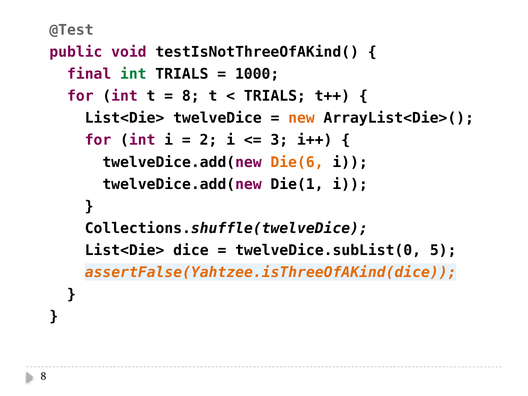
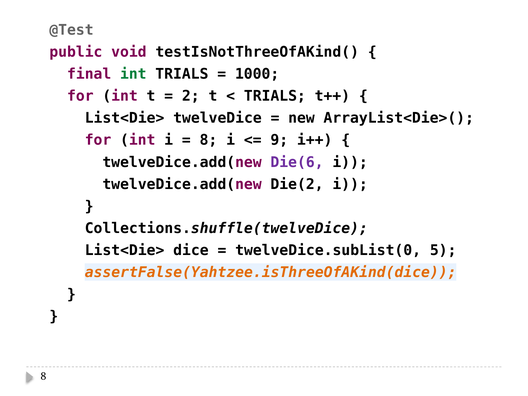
8 at (191, 96): 8 -> 2
new colour: orange -> black
2 at (208, 140): 2 -> 8
3: 3 -> 9
Die(6 colour: orange -> purple
Die(1: Die(1 -> Die(2
